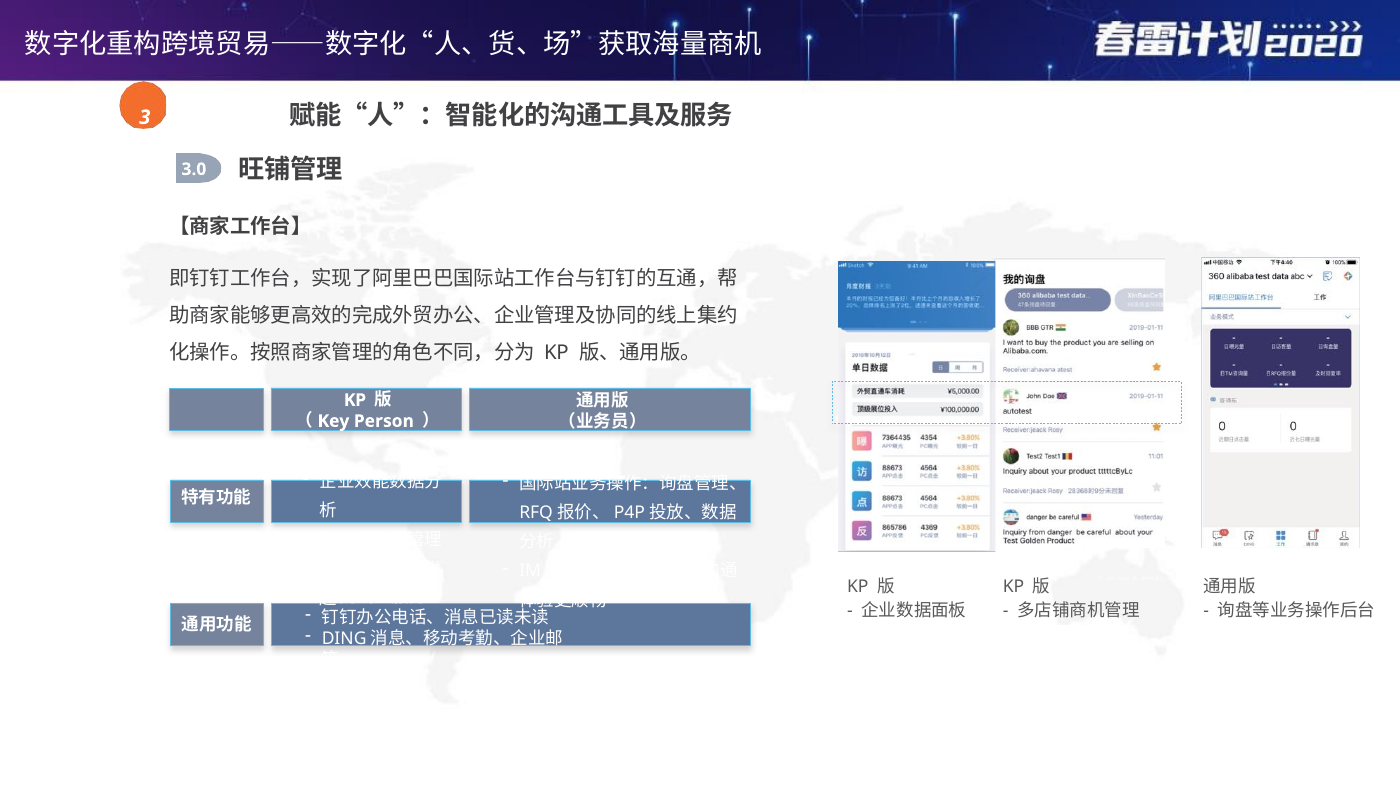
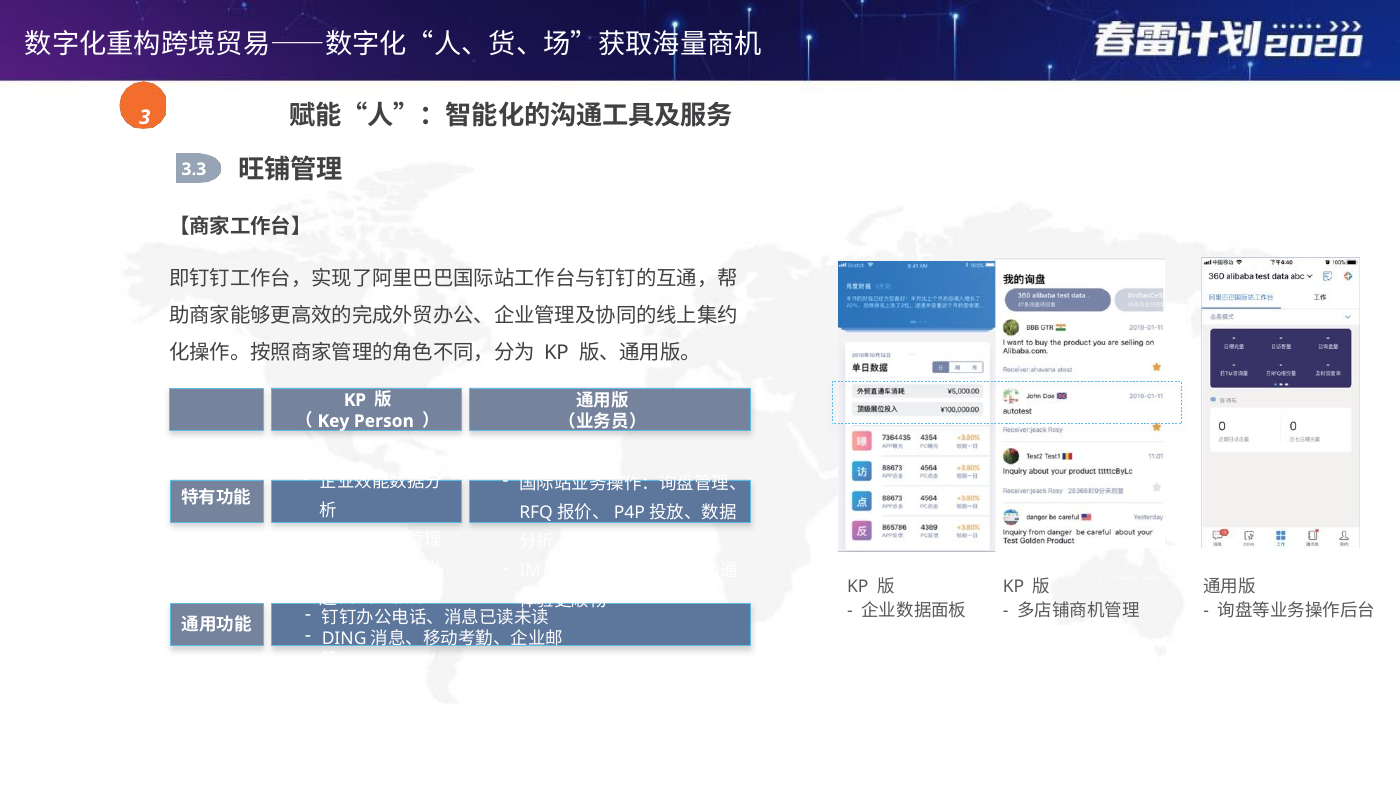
3.0: 3.0 -> 3.3
